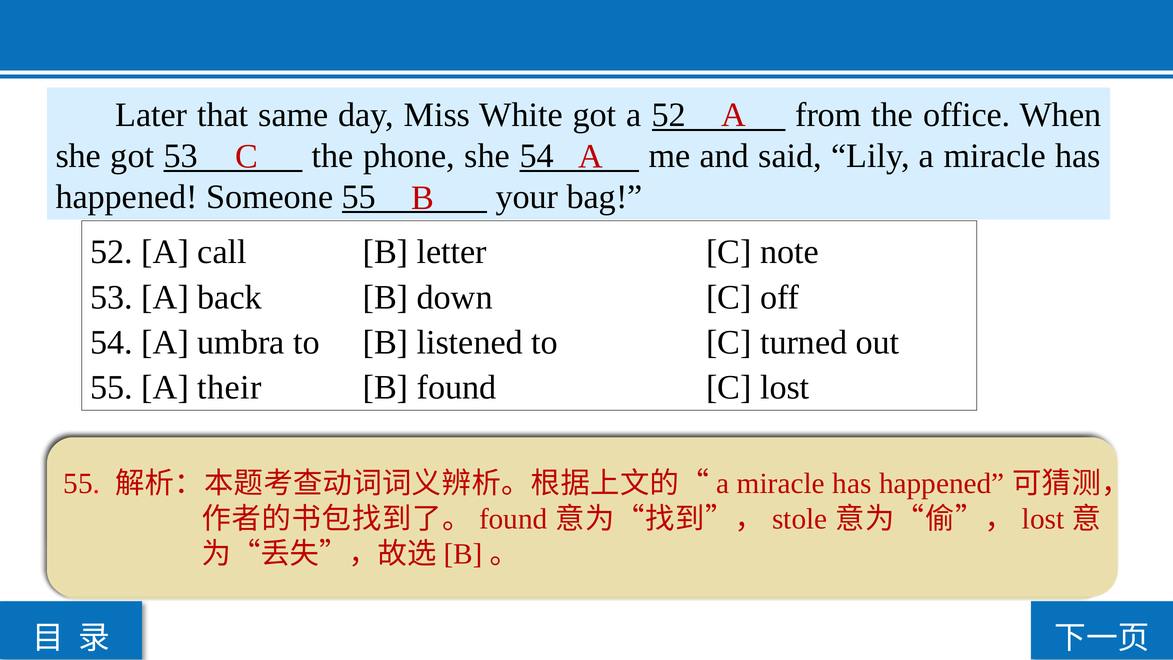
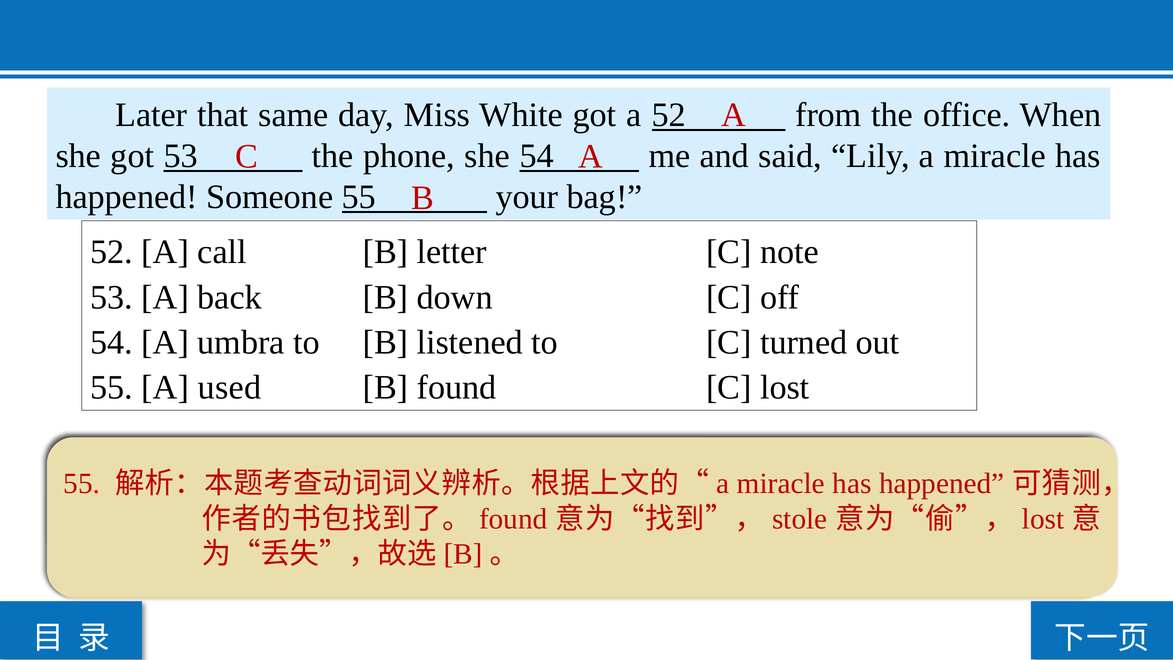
their: their -> used
